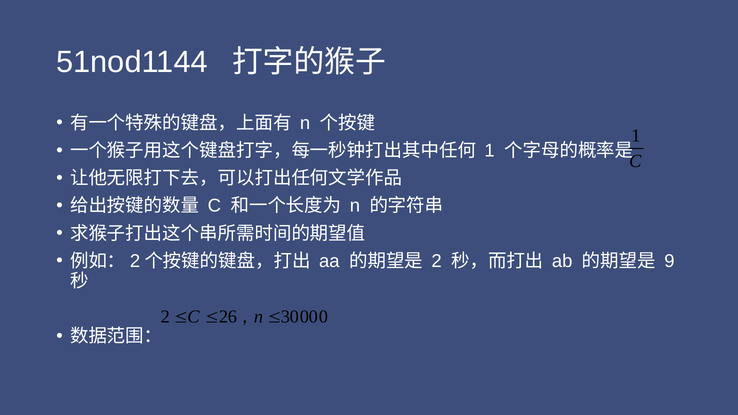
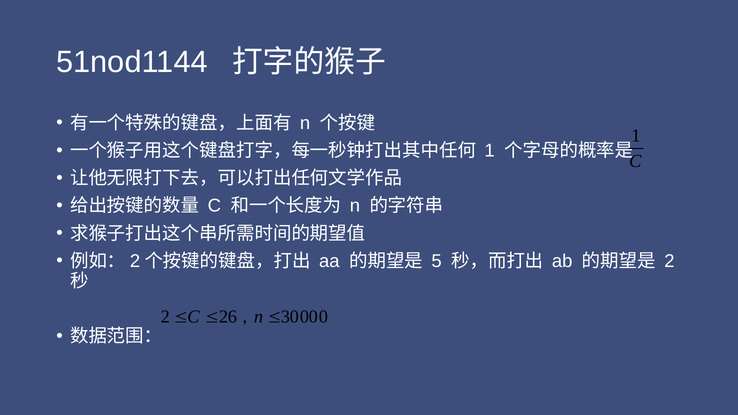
2 at (437, 261): 2 -> 5
9 at (669, 261): 9 -> 2
